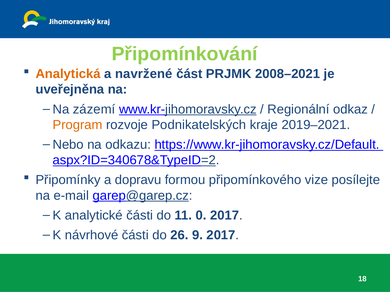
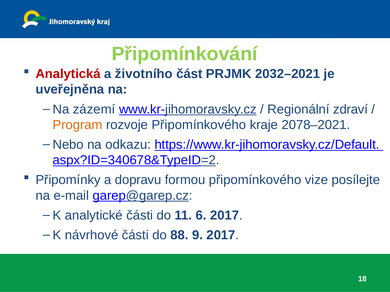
Analytická colour: orange -> red
navržené: navržené -> životního
2008–2021: 2008–2021 -> 2032–2021
odkaz: odkaz -> zdraví
rozvoje Podnikatelských: Podnikatelských -> Připomínkového
2019–2021: 2019–2021 -> 2078–2021
0: 0 -> 6
26: 26 -> 88
